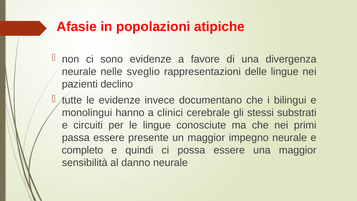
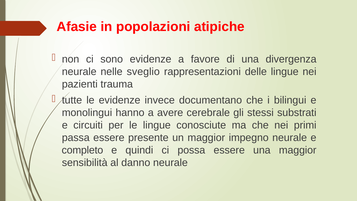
declino: declino -> trauma
clinici: clinici -> avere
